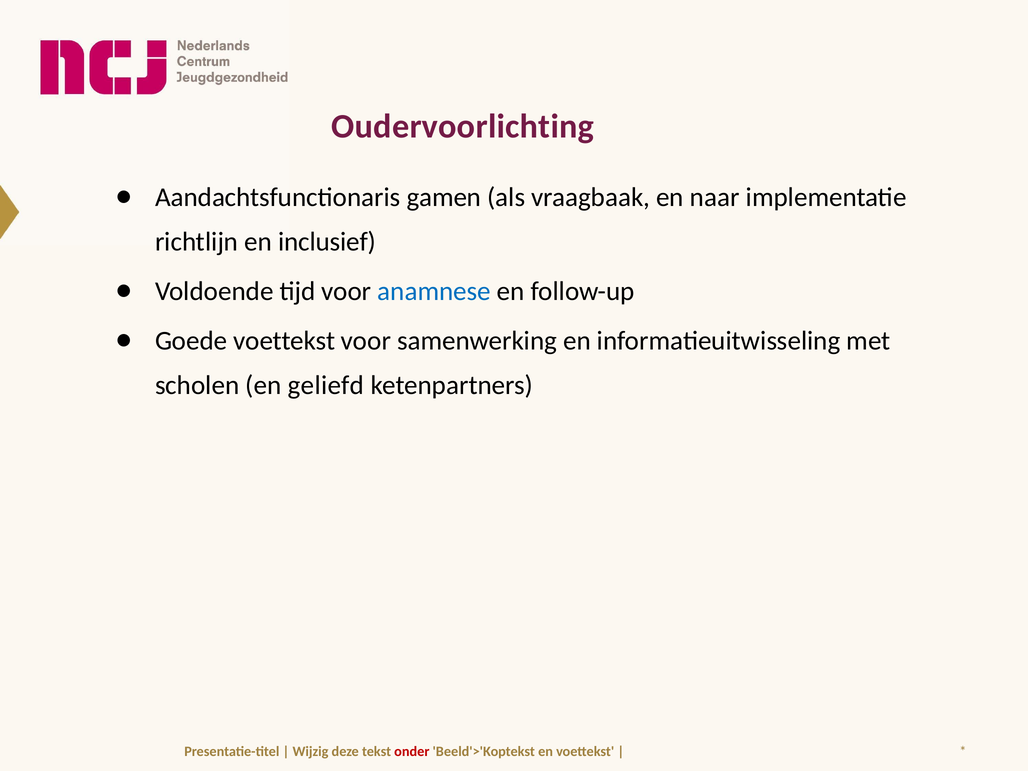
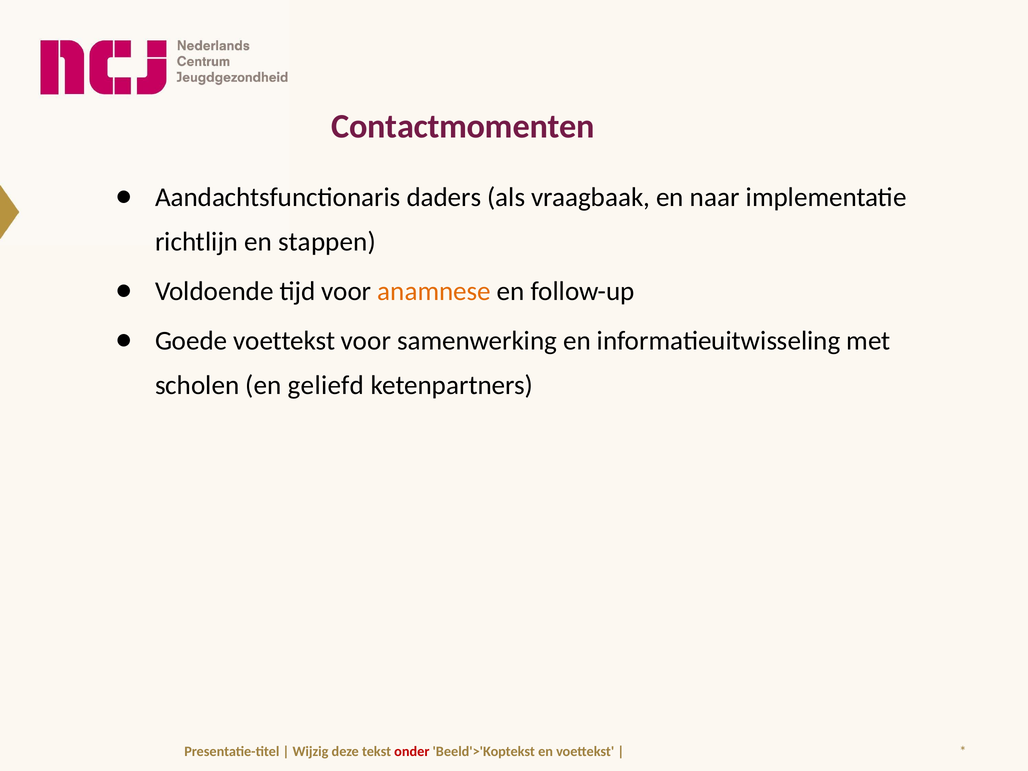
Oudervoorlichting: Oudervoorlichting -> Contactmomenten
gamen: gamen -> daders
inclusief: inclusief -> stappen
anamnese colour: blue -> orange
